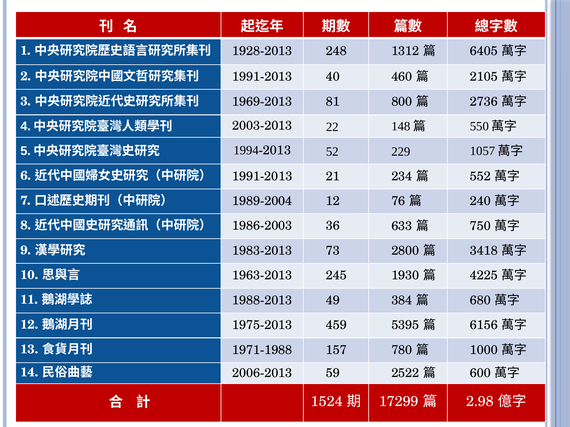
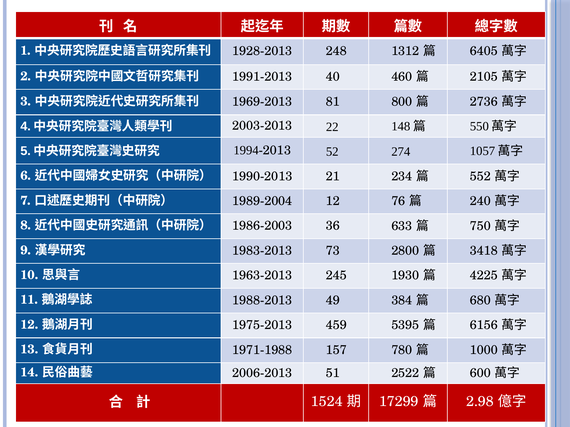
229: 229 -> 274
1991-2013 at (262, 176): 1991-2013 -> 1990-2013
59: 59 -> 51
